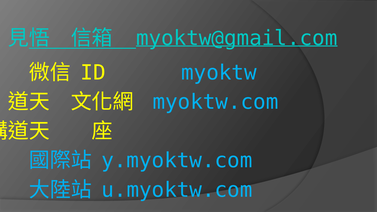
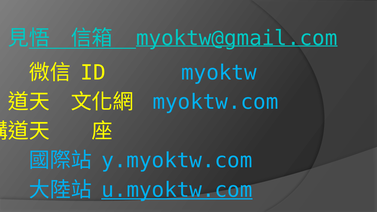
u.myoktw.com underline: none -> present
